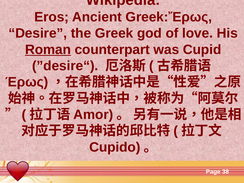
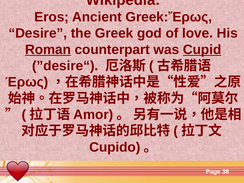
Cupid underline: none -> present
